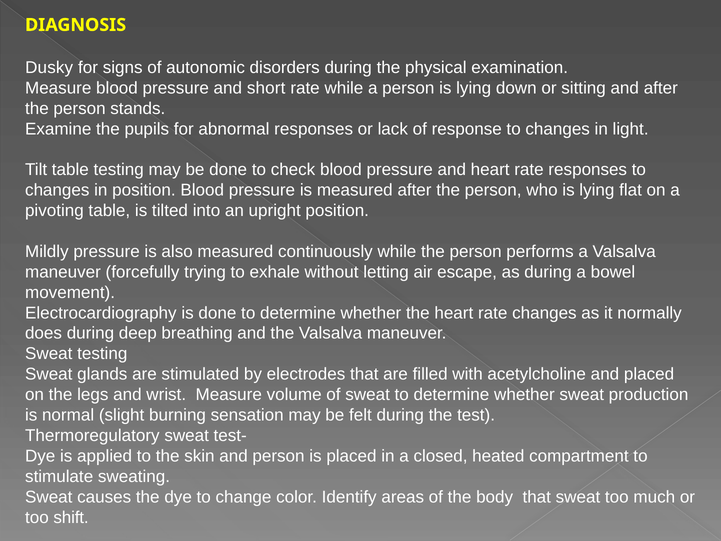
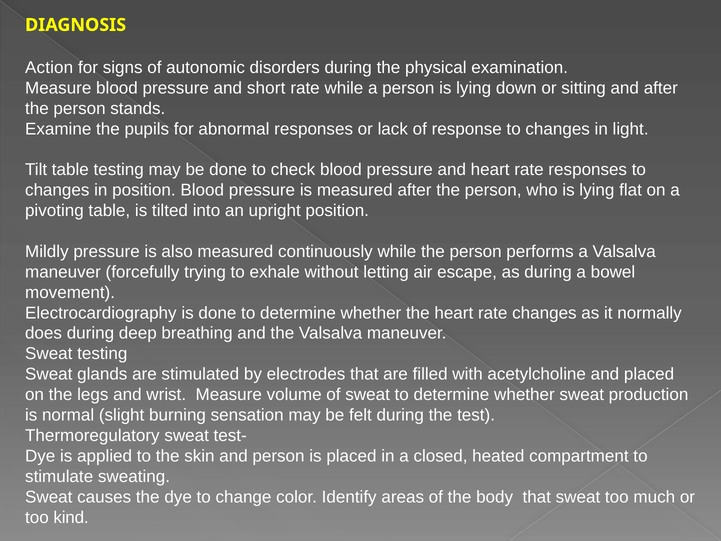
Dusky: Dusky -> Action
shift: shift -> kind
